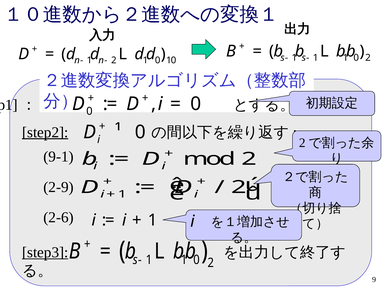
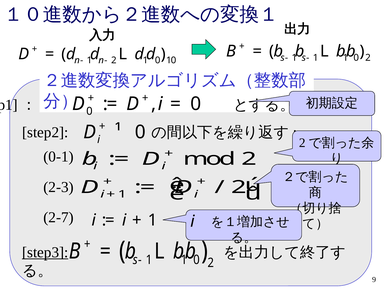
step2 underline: present -> none
9-1: 9-1 -> 0-1
2-9: 2-9 -> 2-3
2-6: 2-6 -> 2-7
